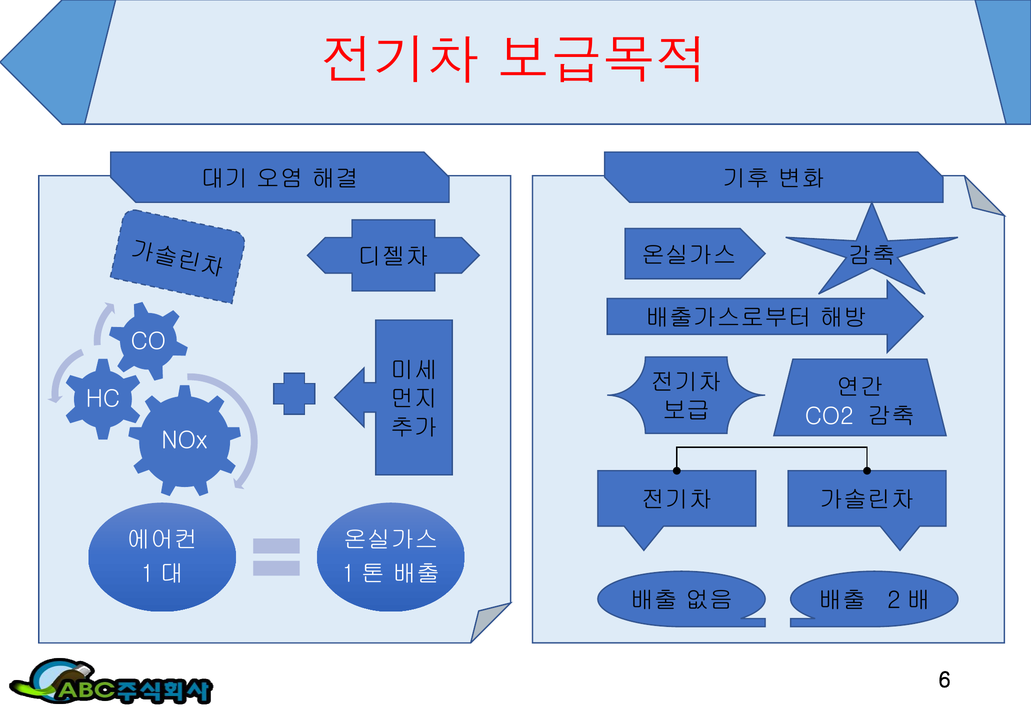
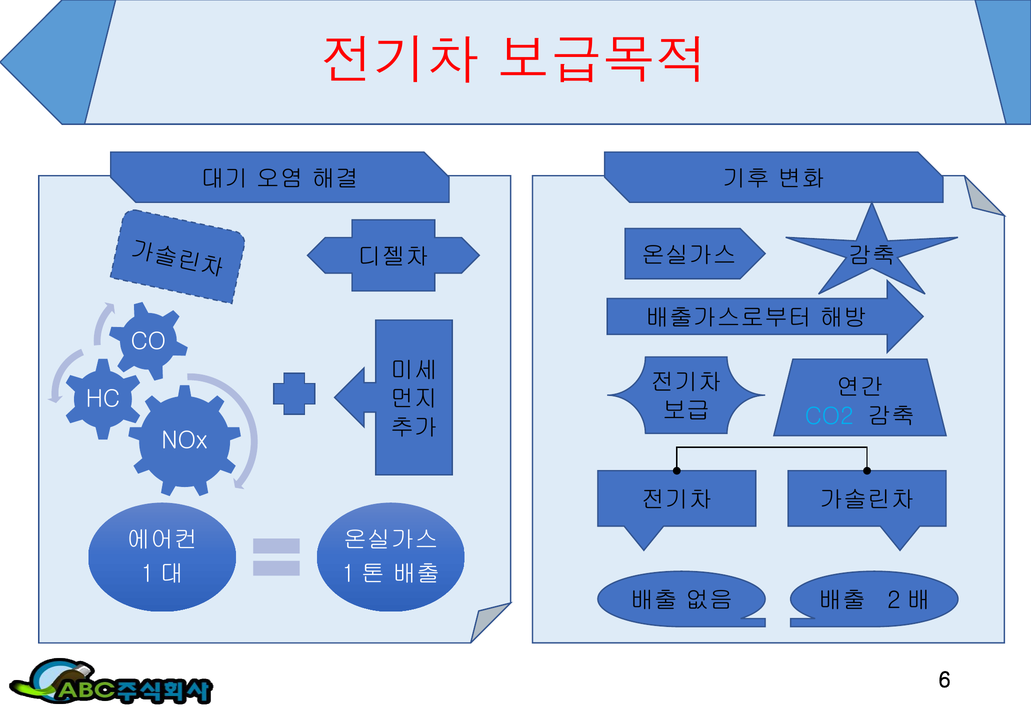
CO2 colour: white -> light blue
